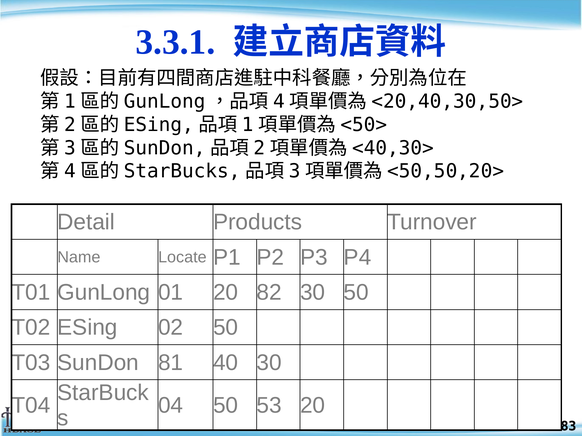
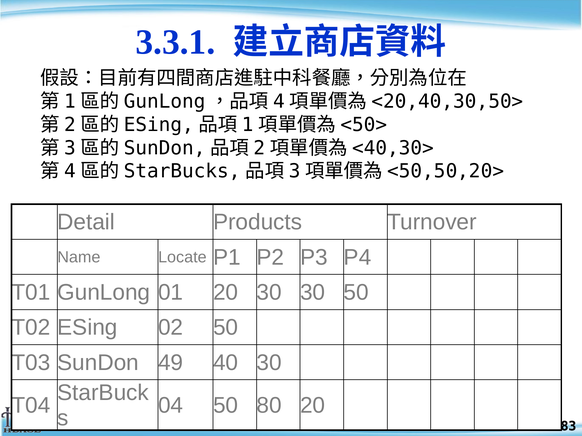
20 82: 82 -> 30
81: 81 -> 49
53: 53 -> 80
